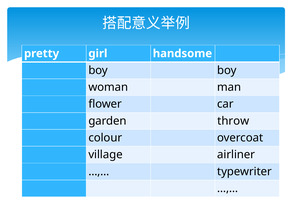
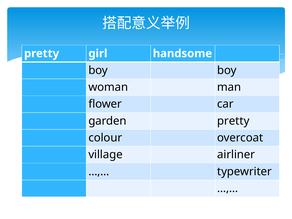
garden throw: throw -> pretty
